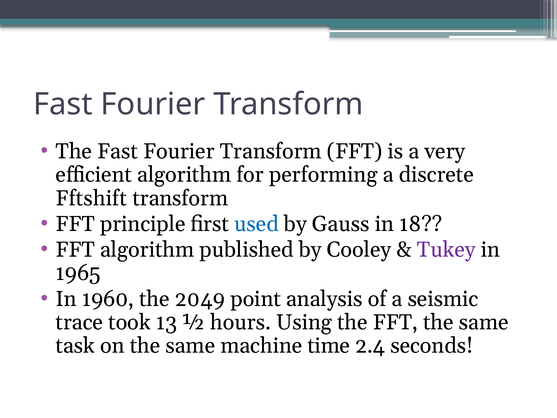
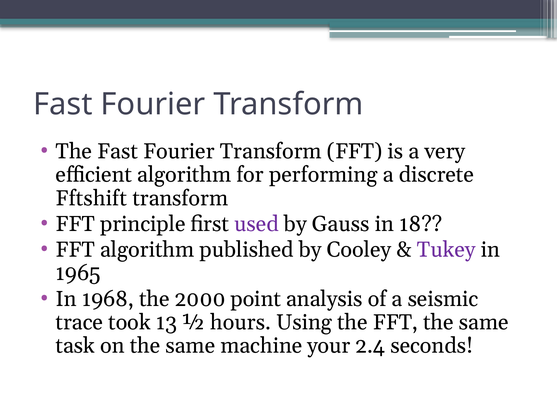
used colour: blue -> purple
1960: 1960 -> 1968
2049: 2049 -> 2000
time: time -> your
